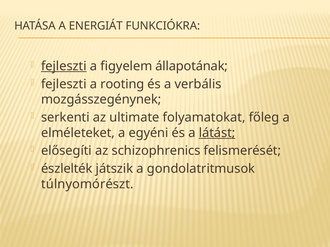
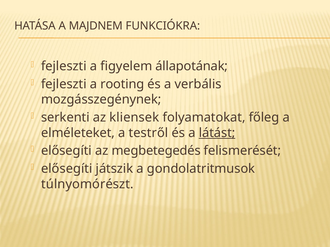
ENERGIÁT: ENERGIÁT -> MAJDNEM
fejleszti at (64, 66) underline: present -> none
ultimate: ultimate -> kliensek
egyéni: egyéni -> testről
schizophrenics: schizophrenics -> megbetegedés
észlelték at (67, 169): észlelték -> elősegíti
